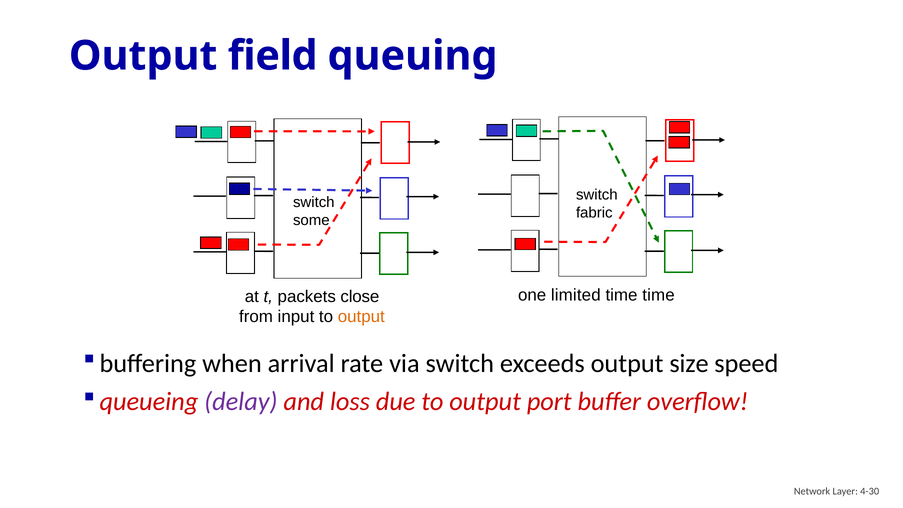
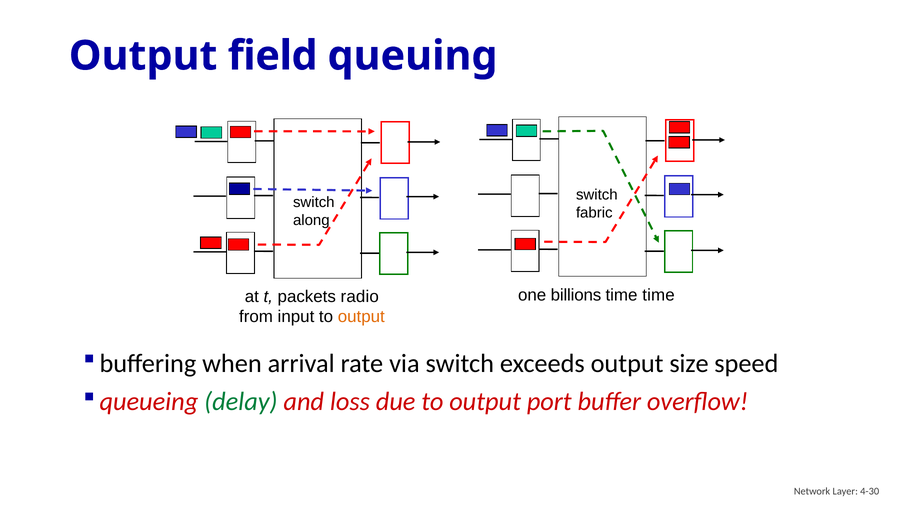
some: some -> along
limited: limited -> billions
close: close -> radio
delay colour: purple -> green
